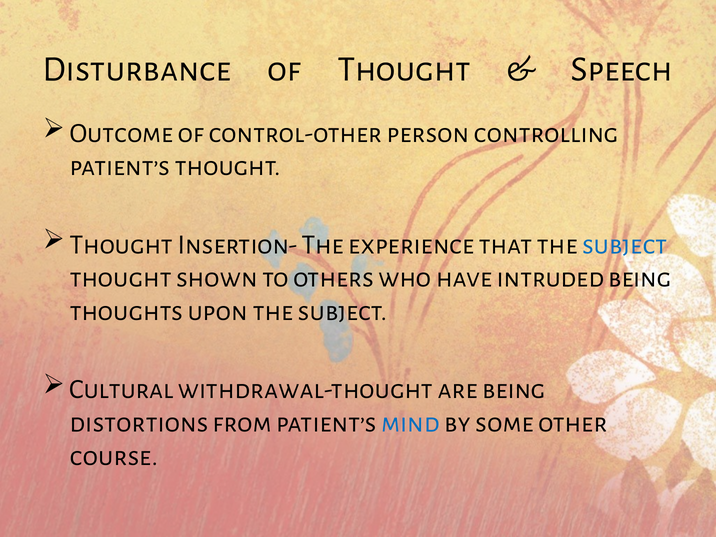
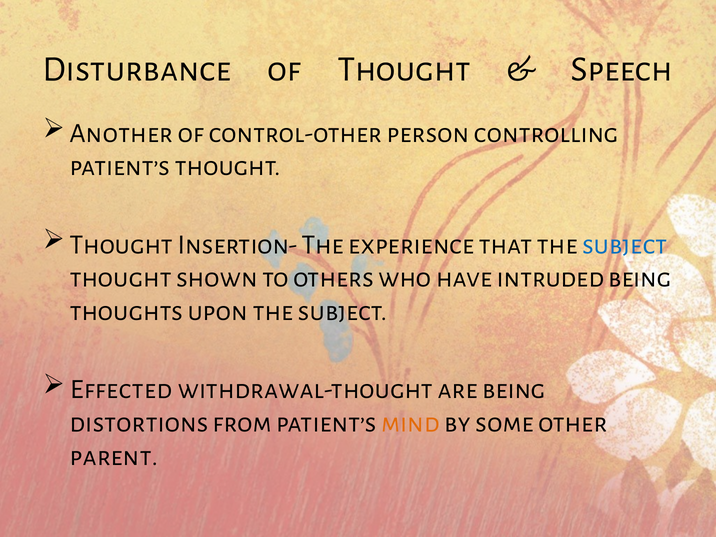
Outcome: Outcome -> Another
Cultural: Cultural -> Effected
mind colour: blue -> orange
course: course -> parent
